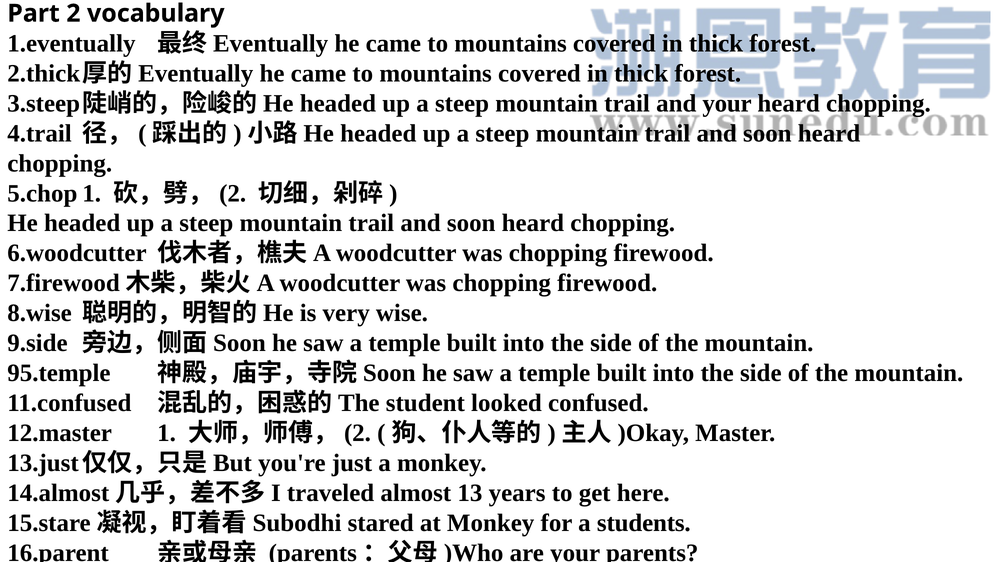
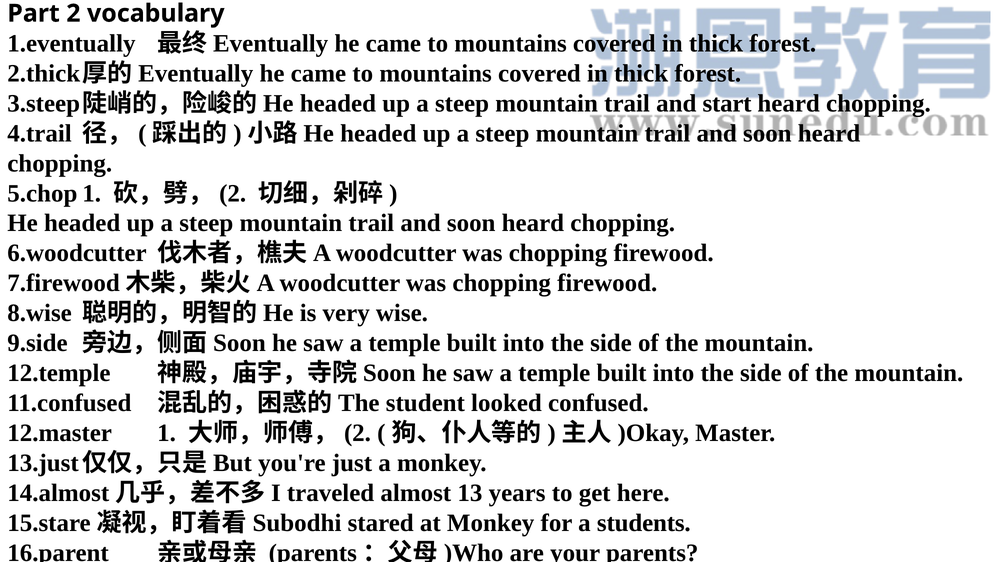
and your: your -> start
95.temple: 95.temple -> 12.temple
